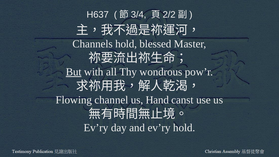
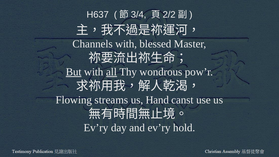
Channels hold: hold -> with
all underline: none -> present
channel: channel -> streams
